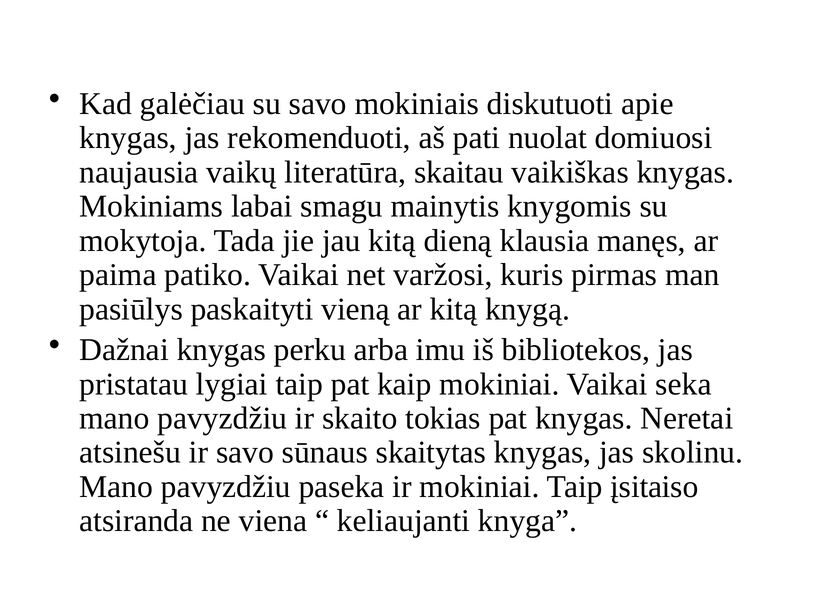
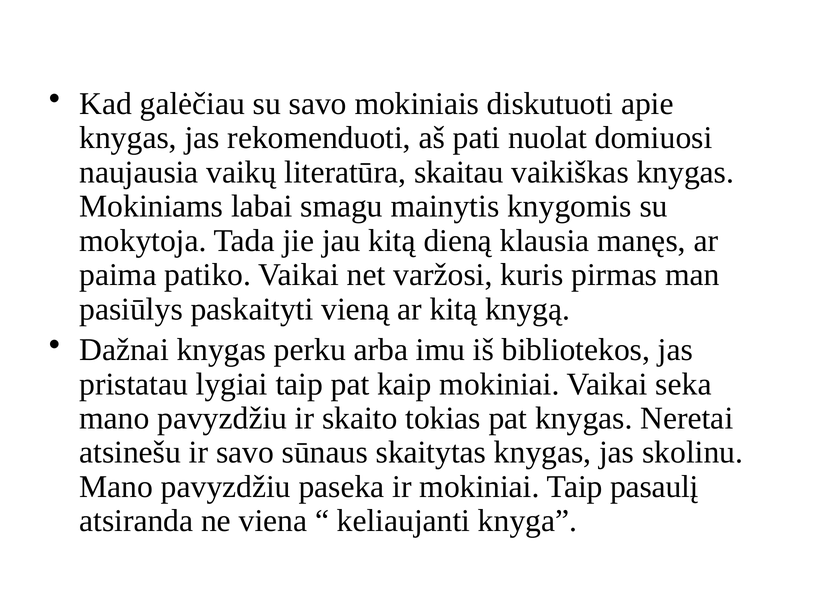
įsitaiso: įsitaiso -> pasaulį
